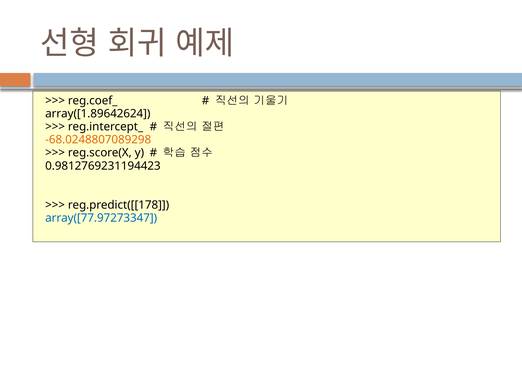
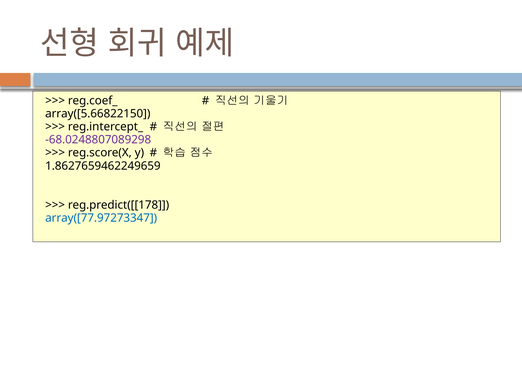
array([1.89642624: array([1.89642624 -> array([5.66822150
-68.0248807089298 colour: orange -> purple
0.9812769231194423: 0.9812769231194423 -> 1.8627659462249659
